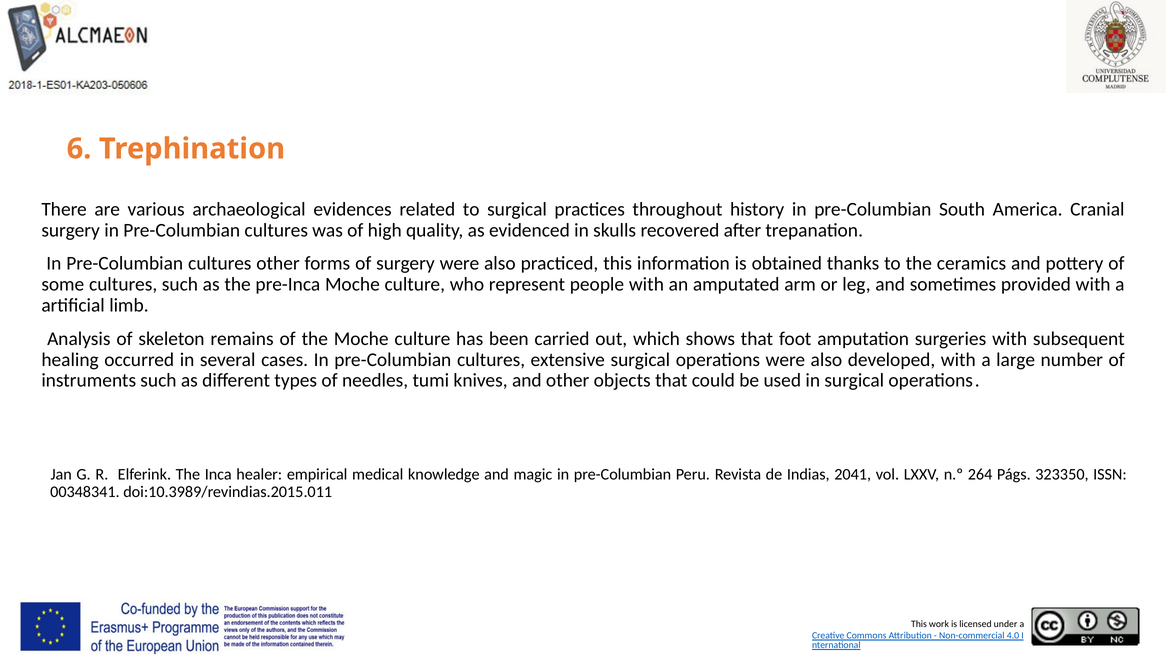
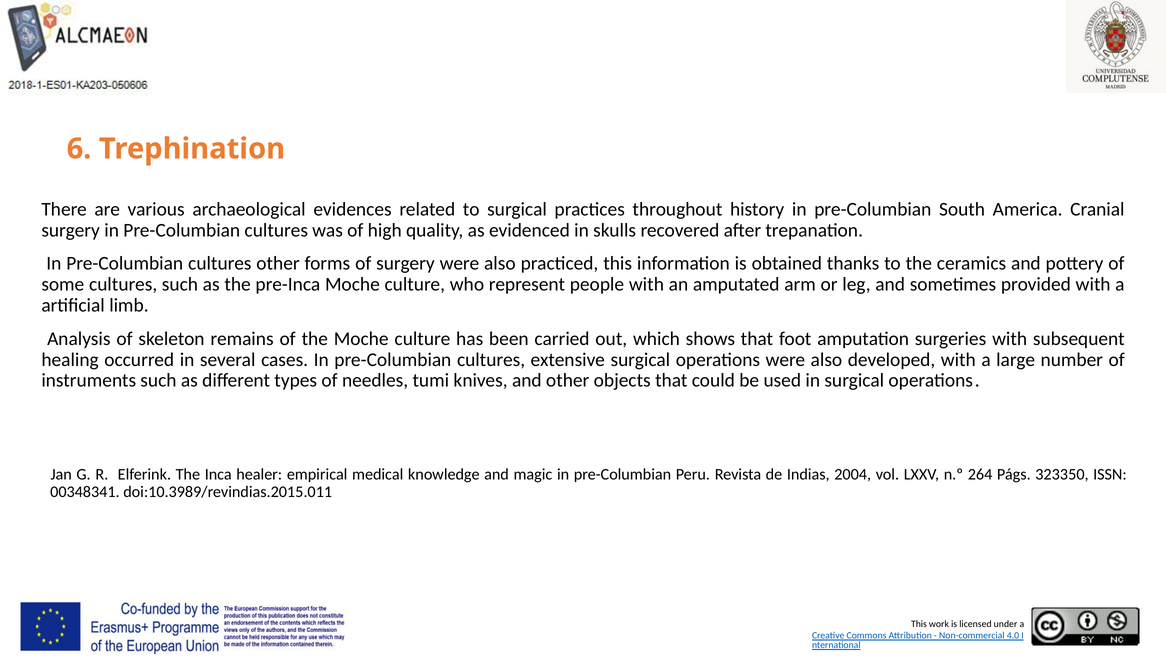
2041: 2041 -> 2004
